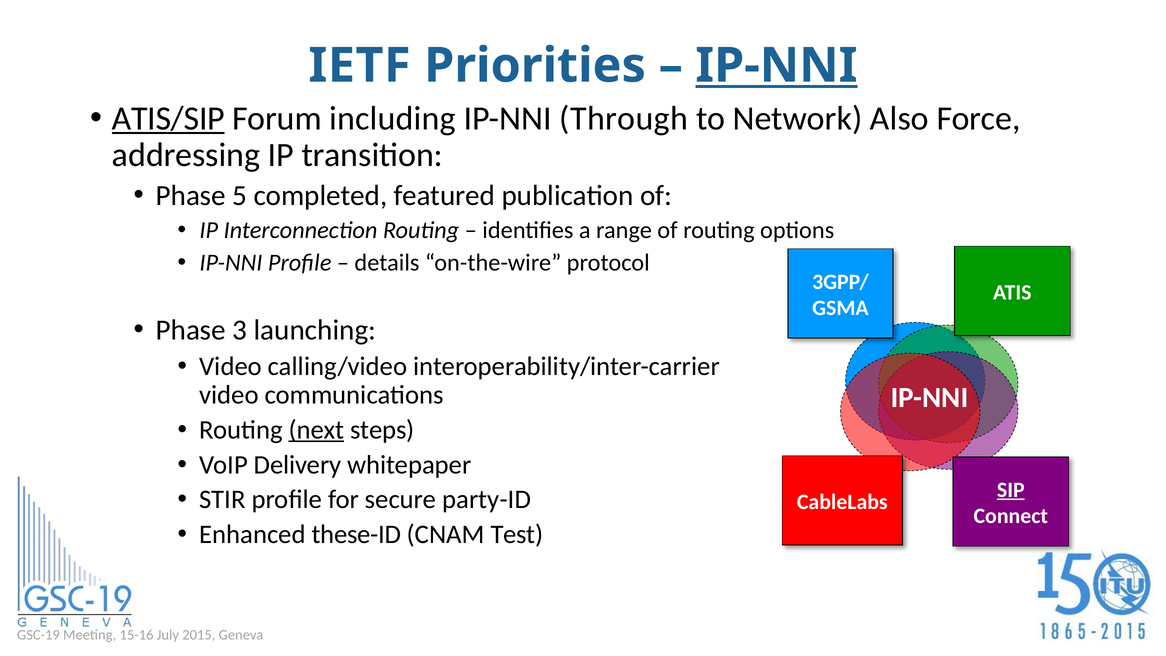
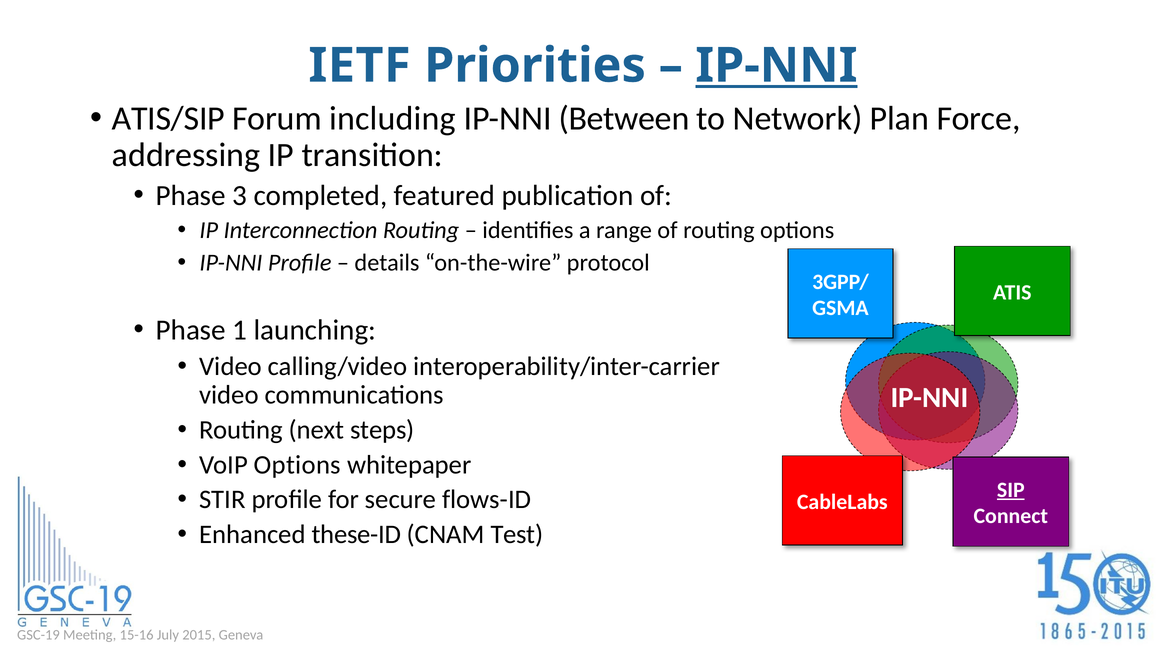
ATIS/SIP underline: present -> none
Through: Through -> Between
Also: Also -> Plan
5: 5 -> 3
3: 3 -> 1
next underline: present -> none
VoIP Delivery: Delivery -> Options
party-ID: party-ID -> flows-ID
